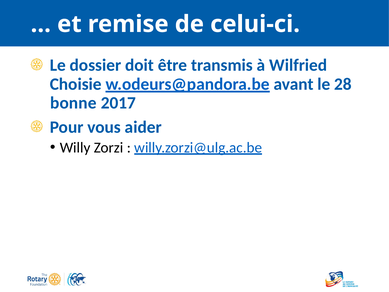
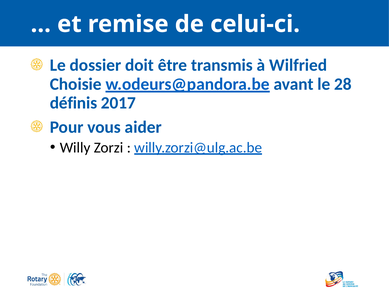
bonne: bonne -> définis
